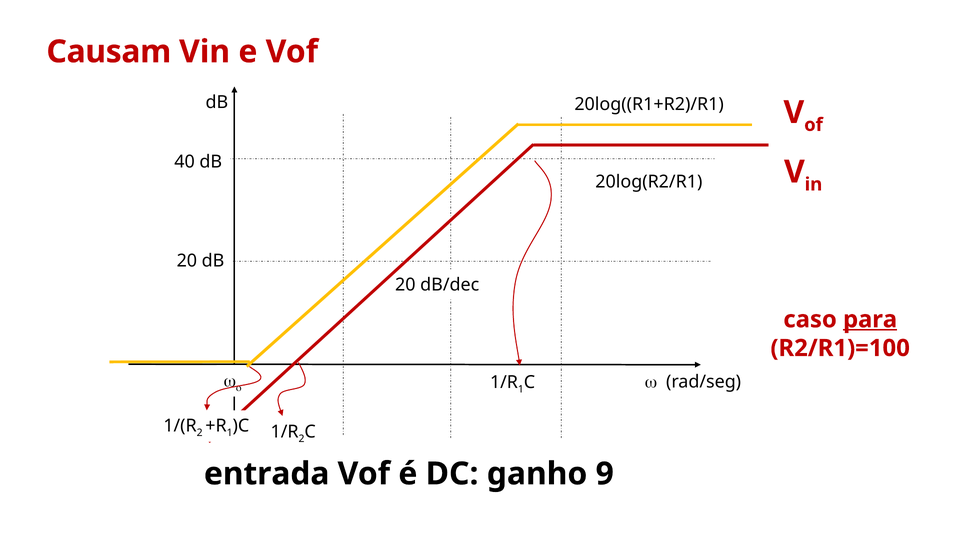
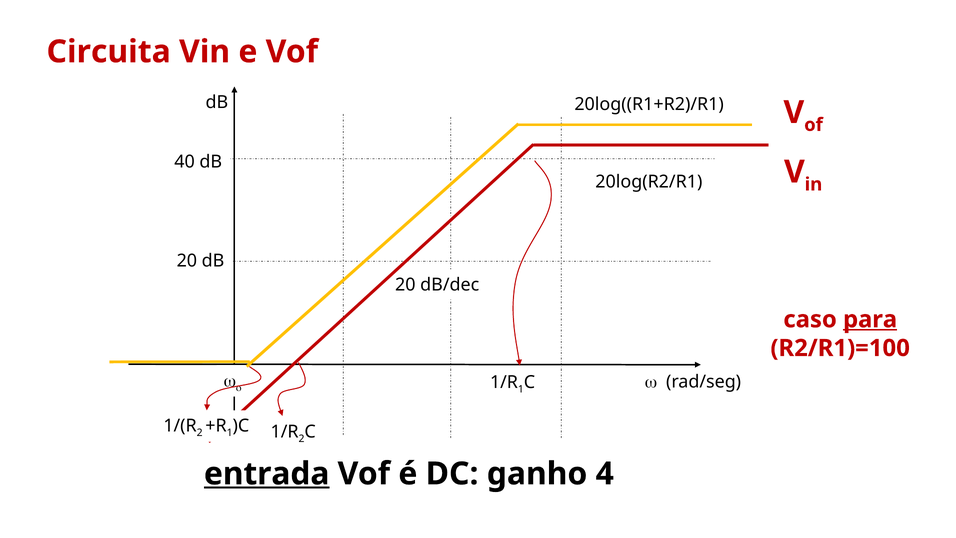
Causam: Causam -> Circuita
entrada underline: none -> present
9: 9 -> 4
